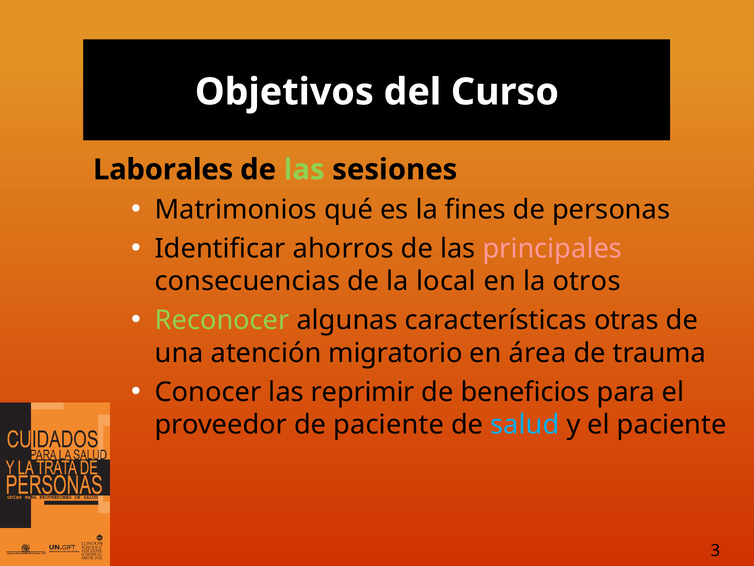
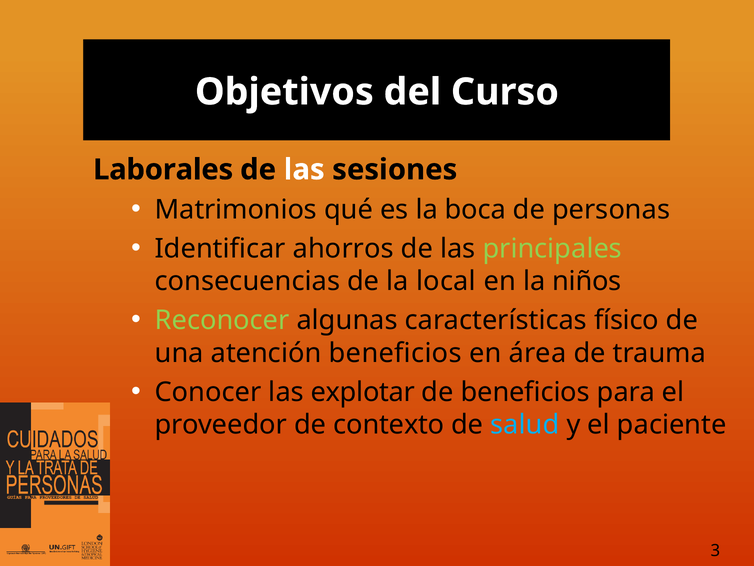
las at (304, 170) colour: light green -> white
fines: fines -> boca
principales colour: pink -> light green
otros: otros -> niños
otras: otras -> físico
atención migratorio: migratorio -> beneficios
reprimir: reprimir -> explotar
de paciente: paciente -> contexto
